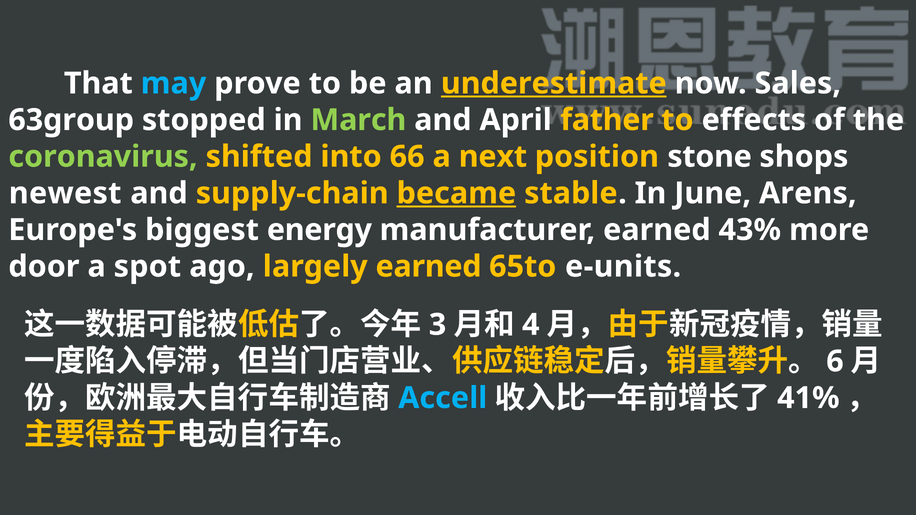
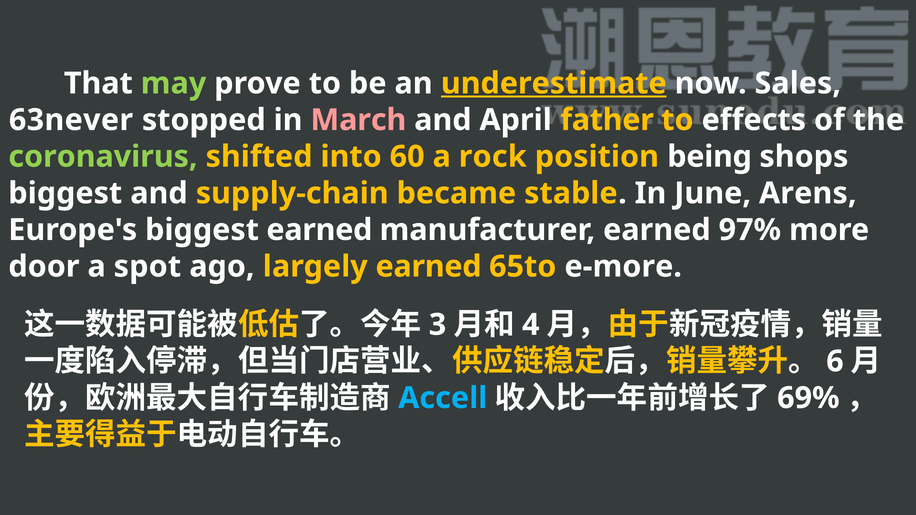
may colour: light blue -> light green
63group: 63group -> 63never
March colour: light green -> pink
66: 66 -> 60
next: next -> rock
stone: stone -> being
newest at (65, 193): newest -> biggest
became underline: present -> none
biggest energy: energy -> earned
43%: 43% -> 97%
e-units: e-units -> e-more
41%: 41% -> 69%
